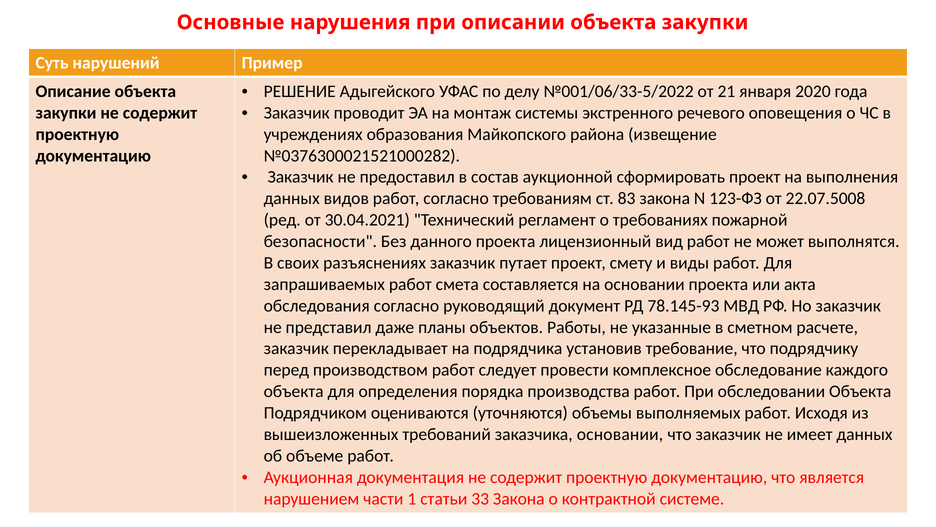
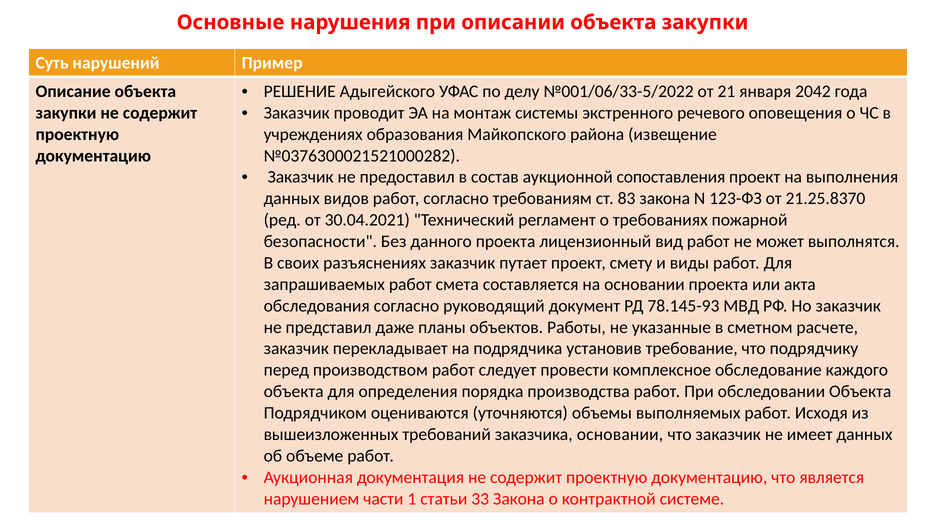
2020: 2020 -> 2042
сформировать: сформировать -> сопоставления
22.07.5008: 22.07.5008 -> 21.25.8370
